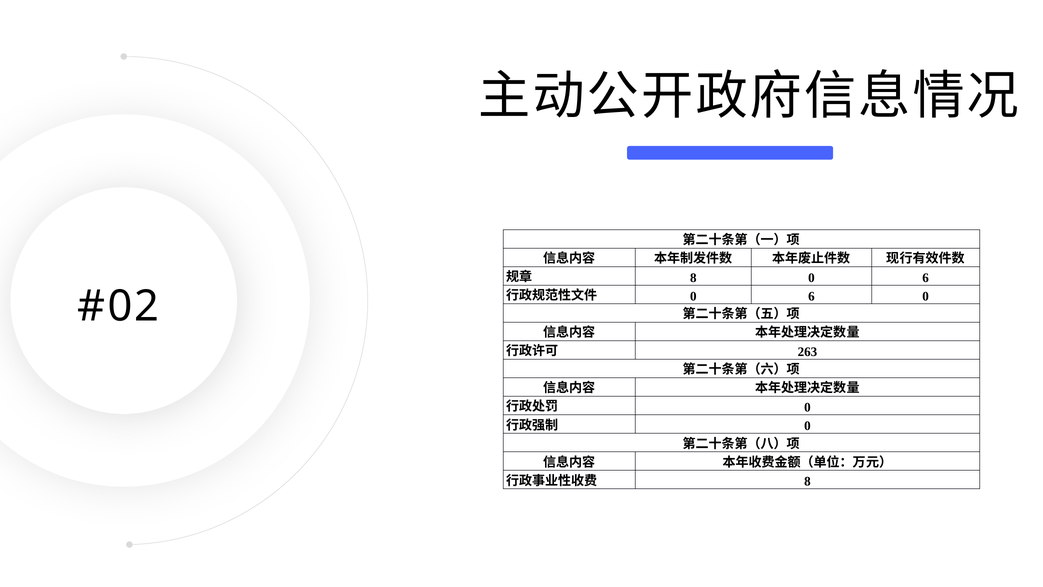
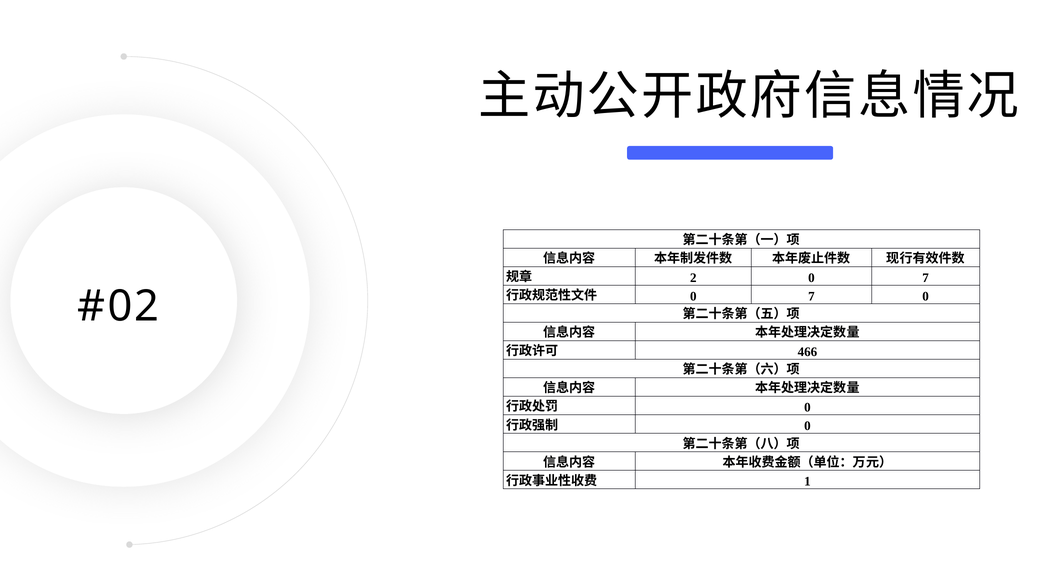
8 at (693, 278): 8 -> 2
6 at (926, 278): 6 -> 7
6 at (811, 296): 6 -> 7
263: 263 -> 466
8 at (807, 481): 8 -> 1
